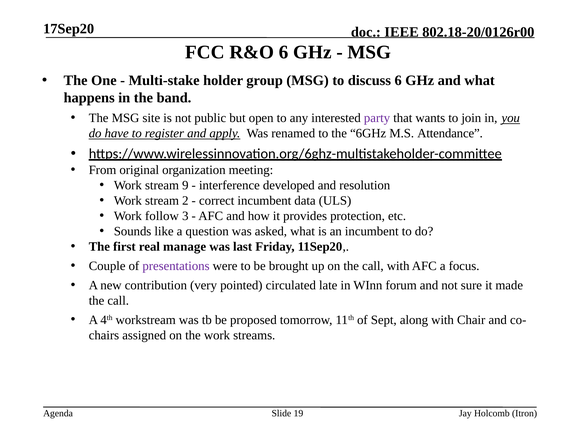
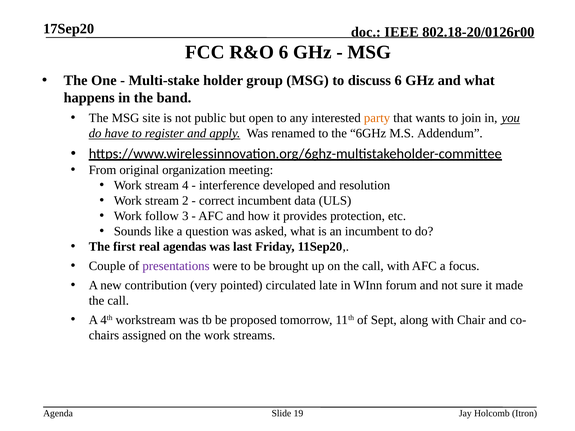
party colour: purple -> orange
Attendance: Attendance -> Addendum
9: 9 -> 4
manage: manage -> agendas
